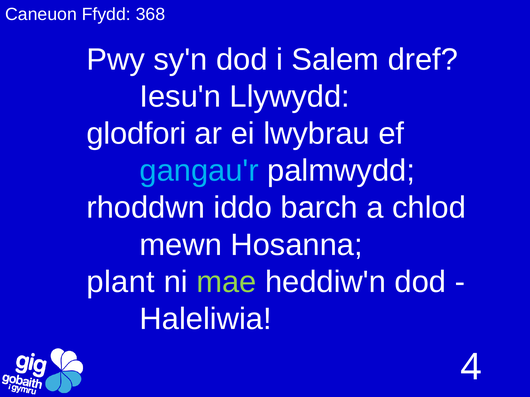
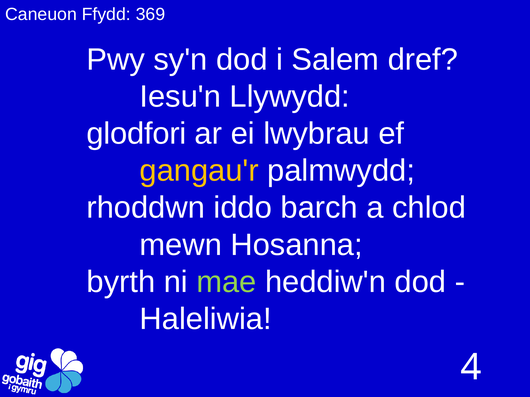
368: 368 -> 369
gangau'r colour: light blue -> yellow
plant: plant -> byrth
